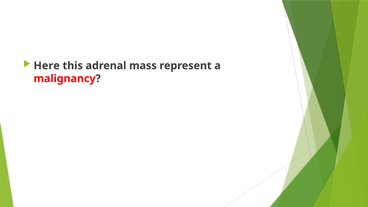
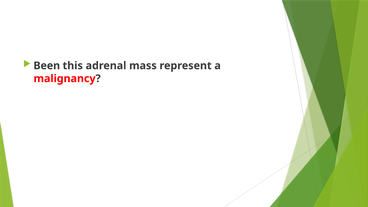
Here: Here -> Been
